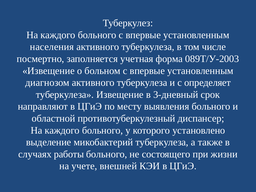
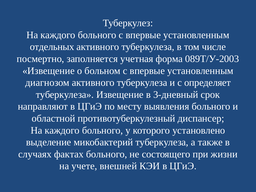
населения: населения -> отдельных
работы: работы -> фактах
